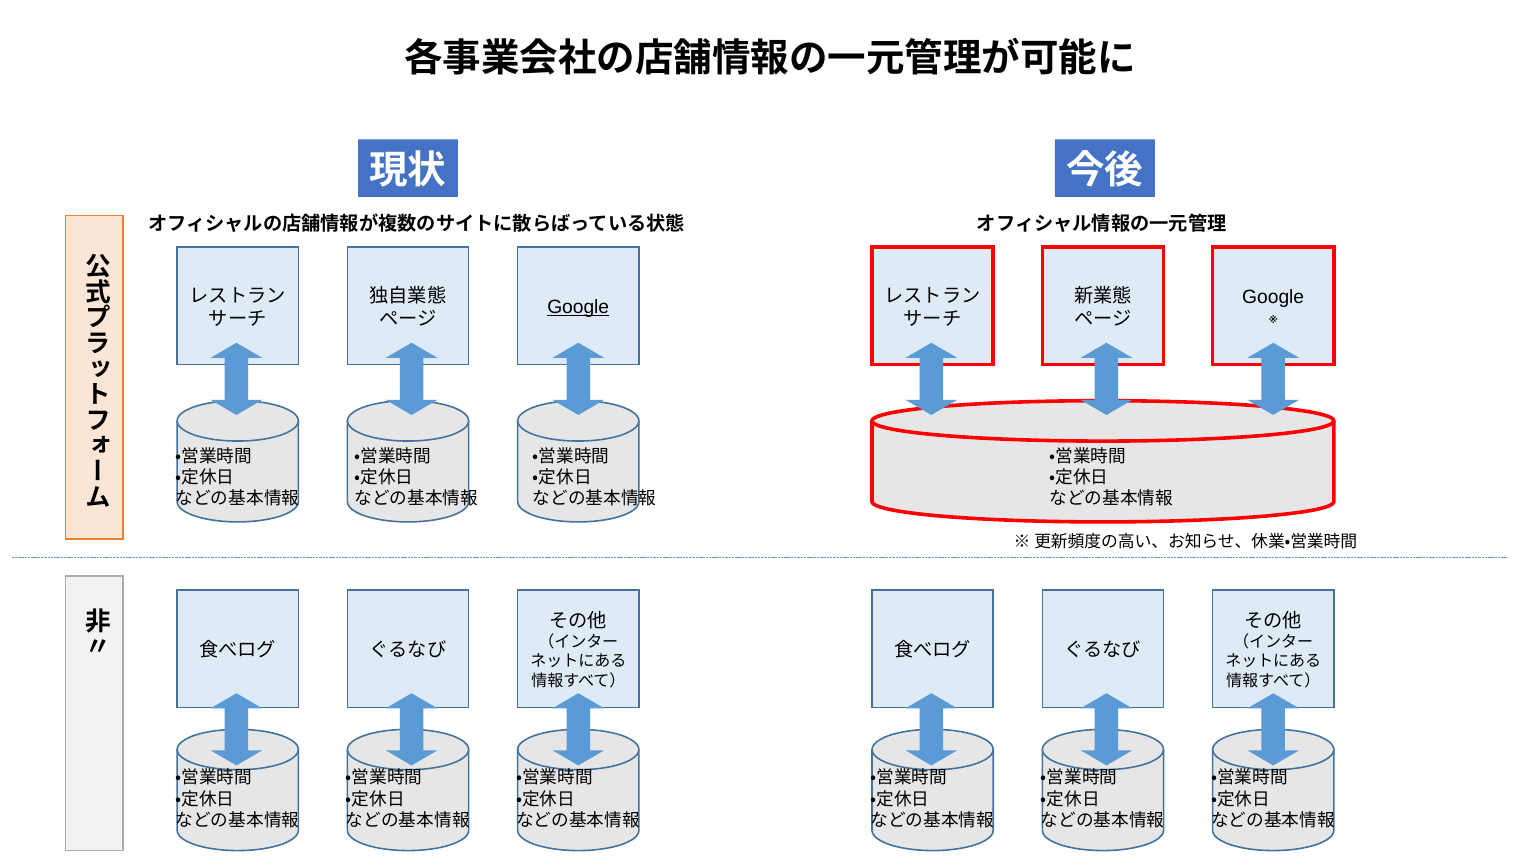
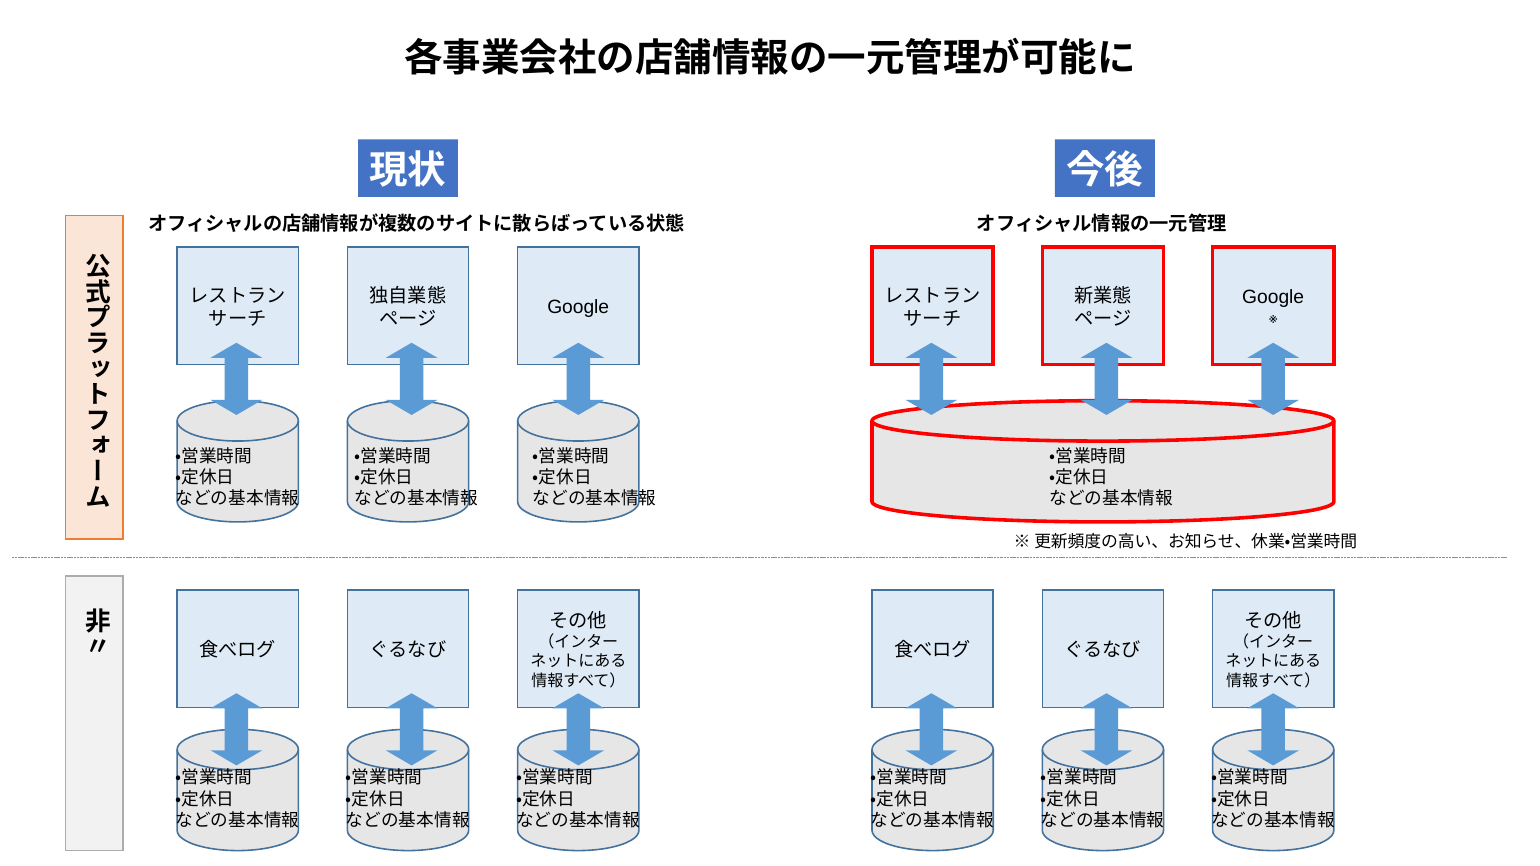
Google at (578, 307) underline: present -> none
